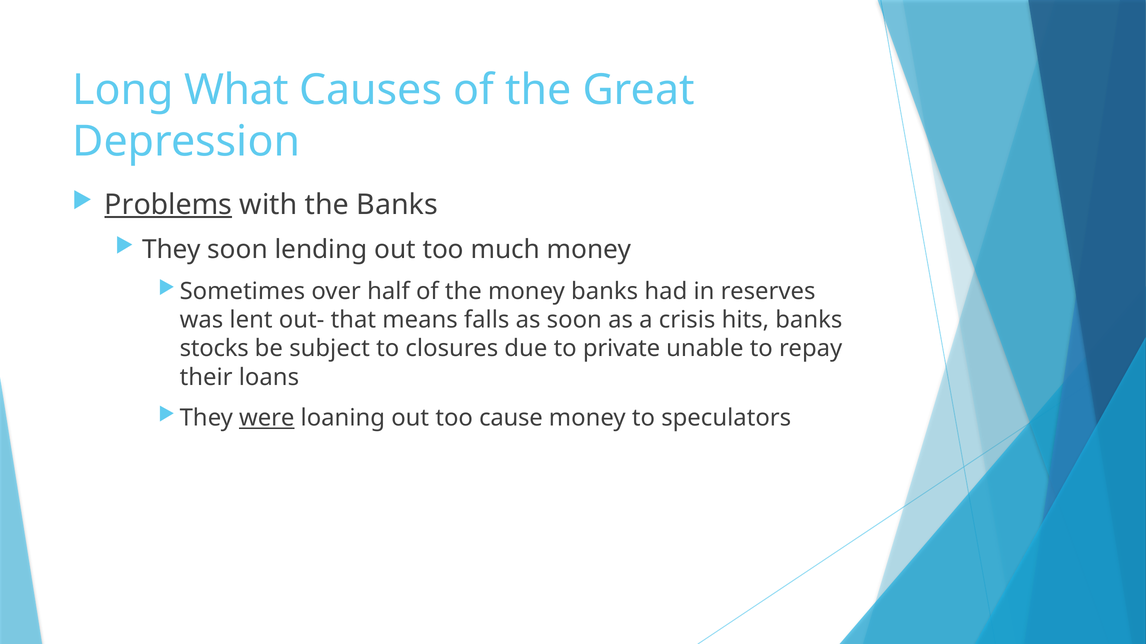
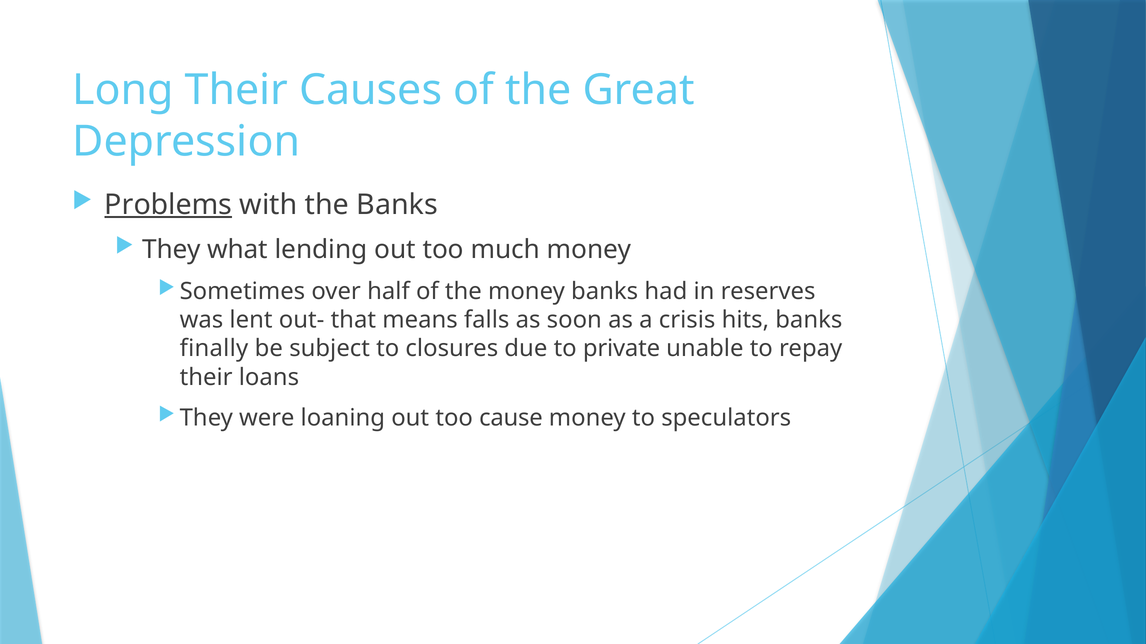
Long What: What -> Their
They soon: soon -> what
stocks: stocks -> finally
were underline: present -> none
